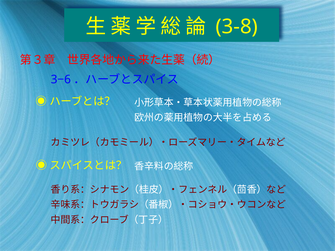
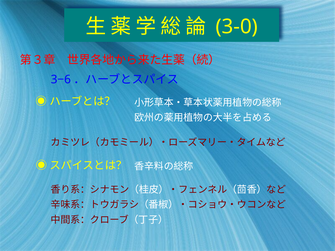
3-8: 3-8 -> 3-0
